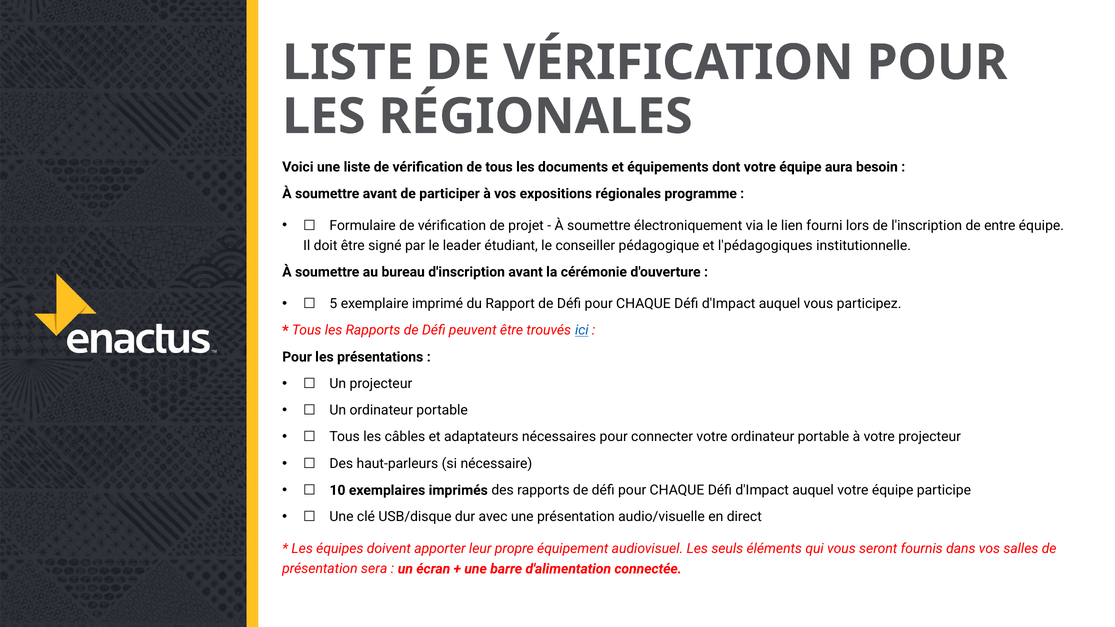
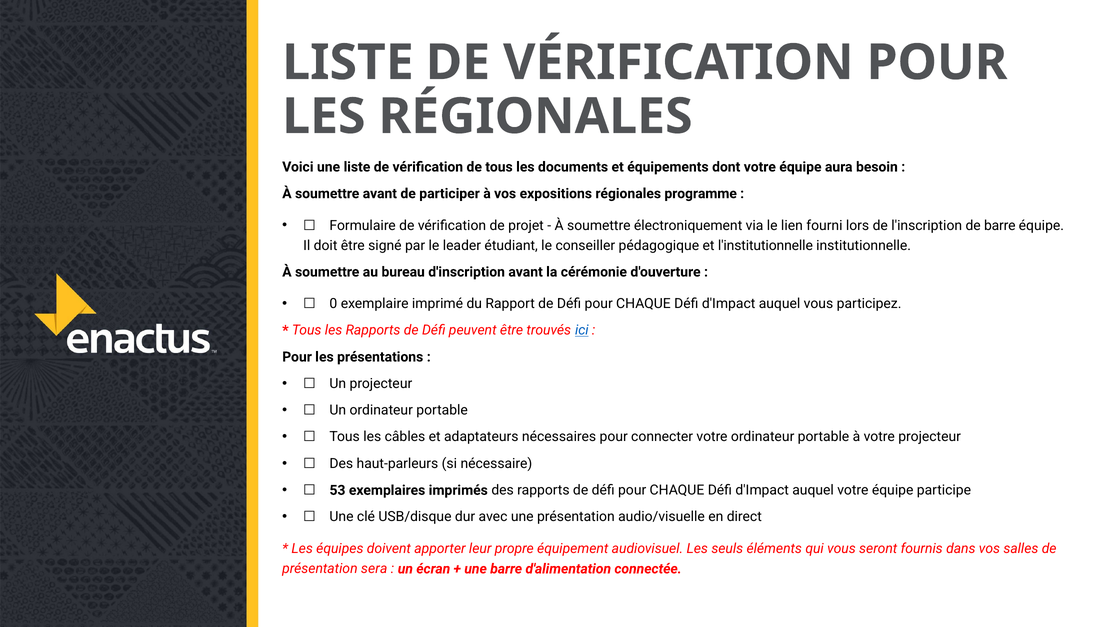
de entre: entre -> barre
l'pédagogiques: l'pédagogiques -> l'institutionnelle
5: 5 -> 0
10: 10 -> 53
